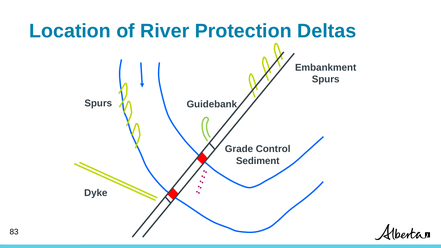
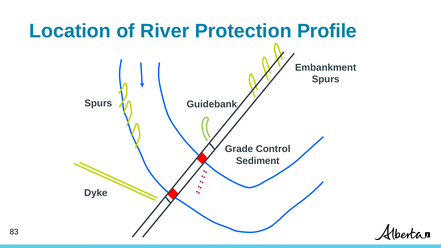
Deltas: Deltas -> Profile
